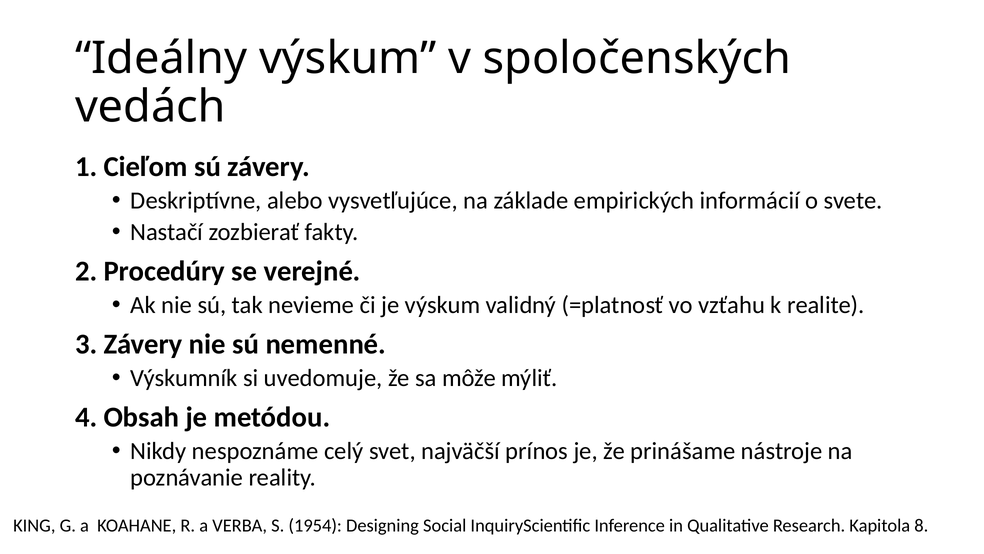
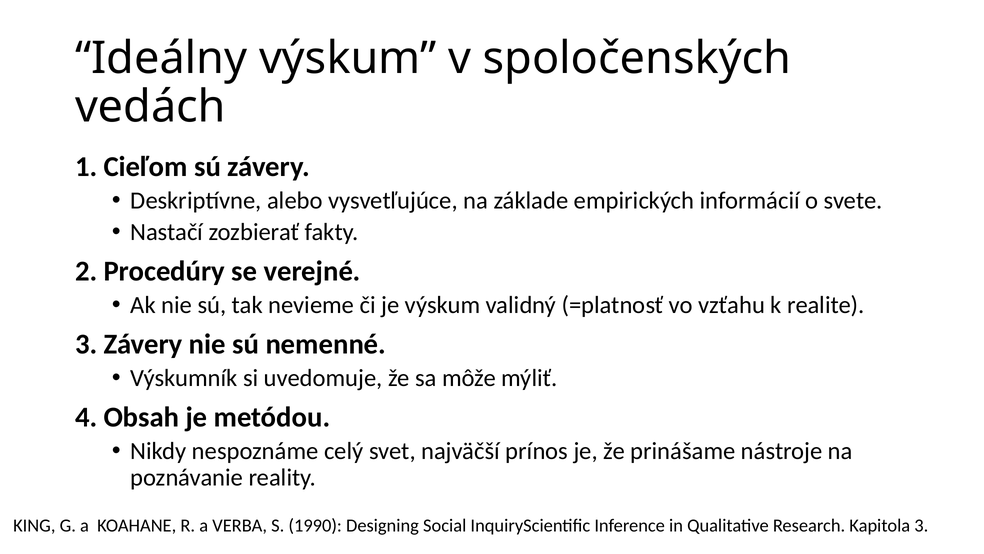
1954: 1954 -> 1990
Kapitola 8: 8 -> 3
